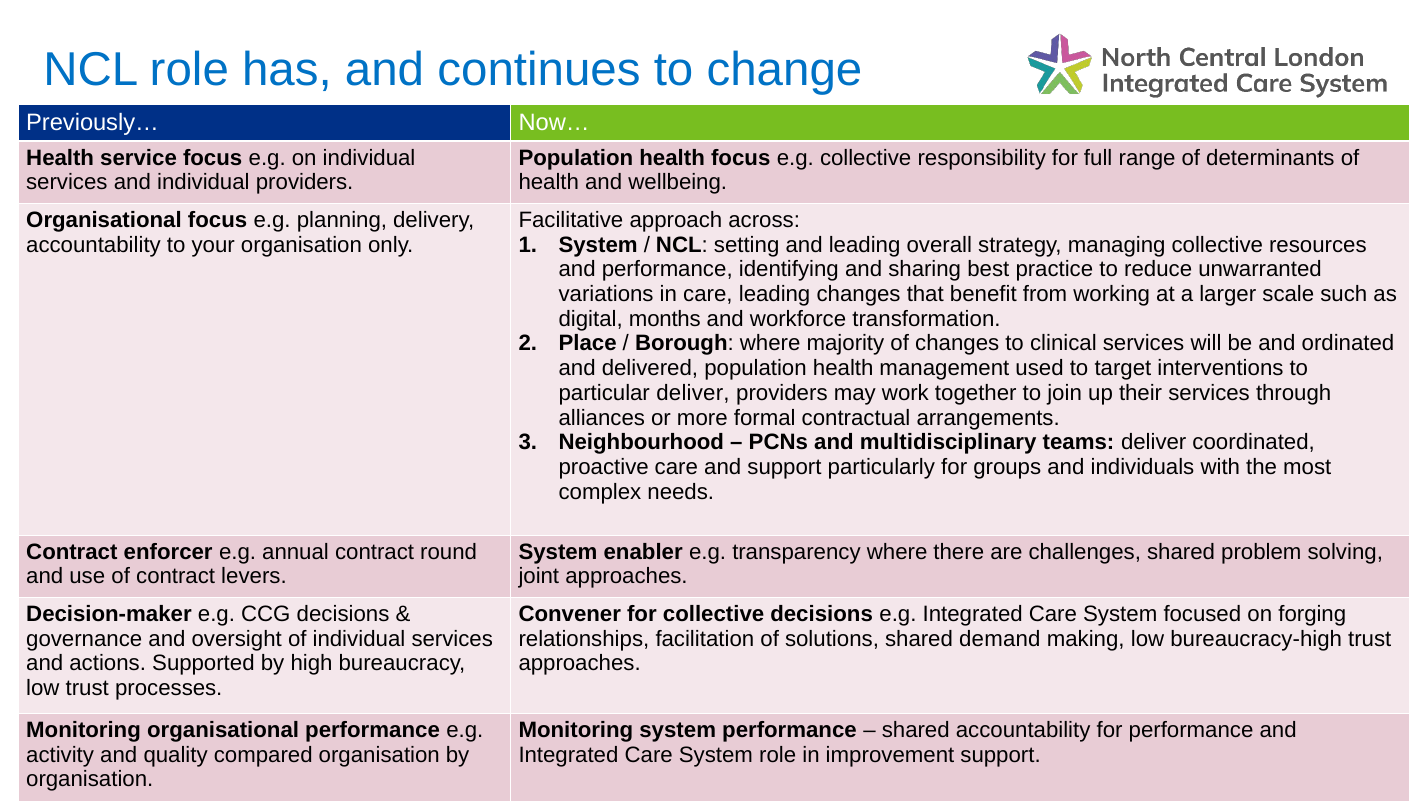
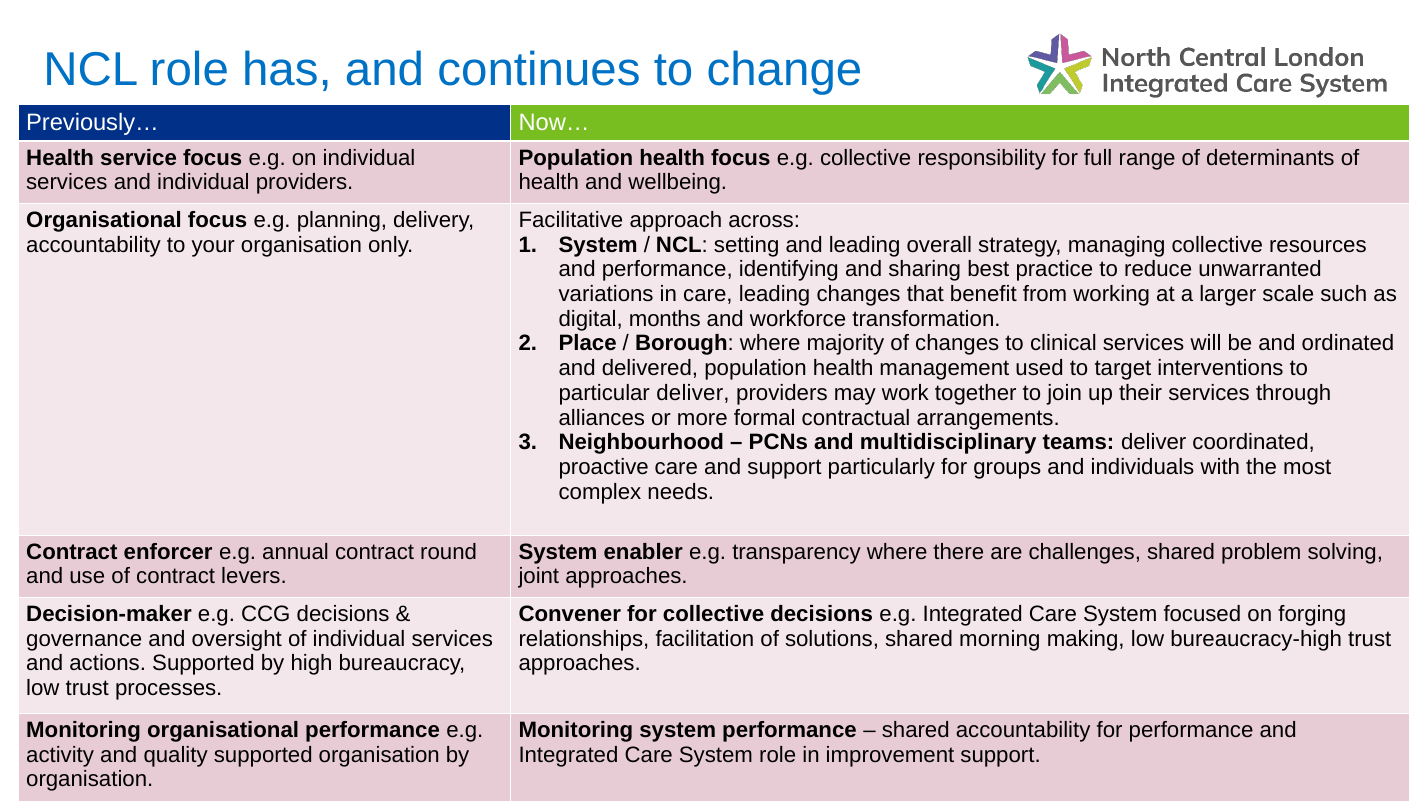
demand: demand -> morning
quality compared: compared -> supported
